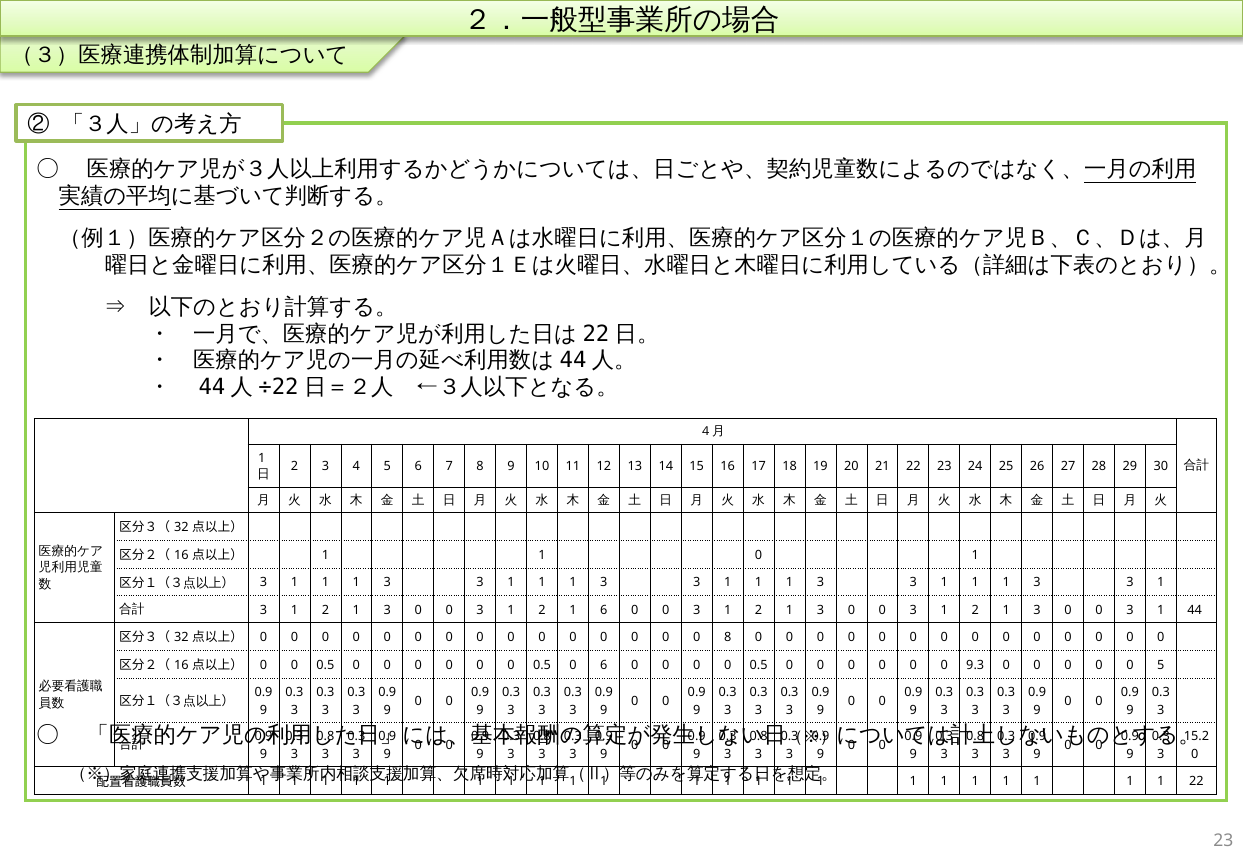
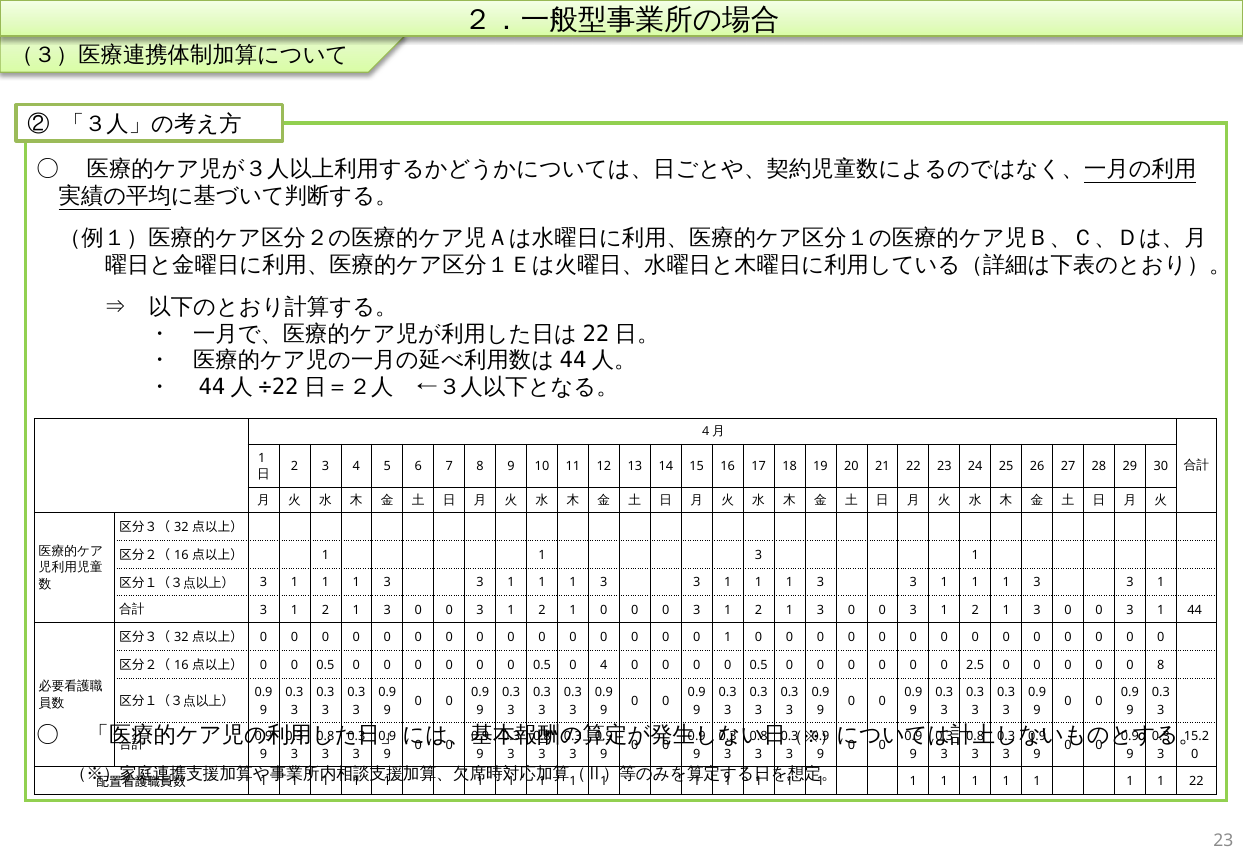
0 at (759, 555): 0 -> 3
2 1 6: 6 -> 0
0 8: 8 -> 1
0 6: 6 -> 4
9.3: 9.3 -> 2.5
0 5: 5 -> 8
